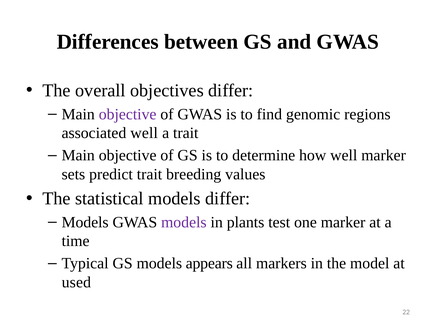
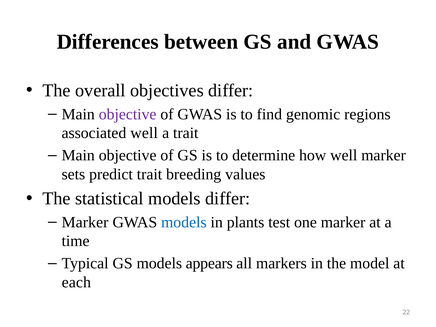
Models at (85, 222): Models -> Marker
models at (184, 222) colour: purple -> blue
used: used -> each
